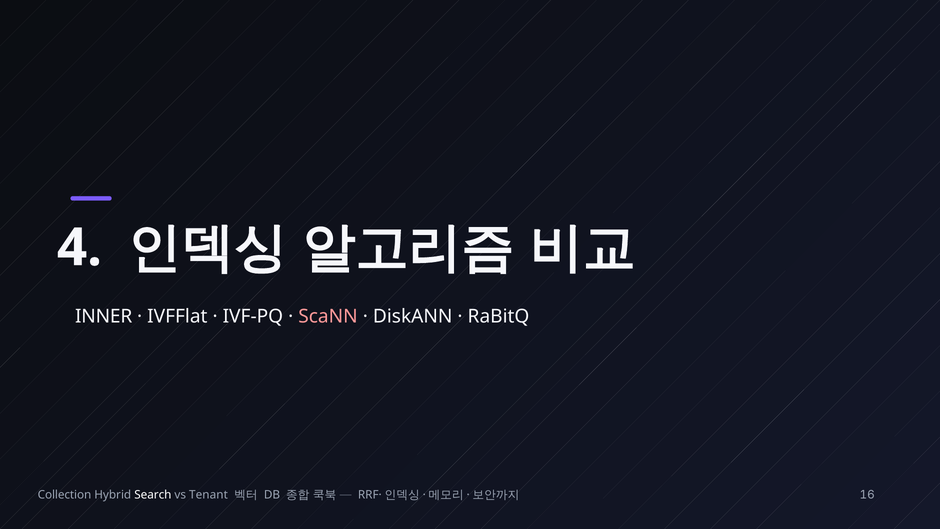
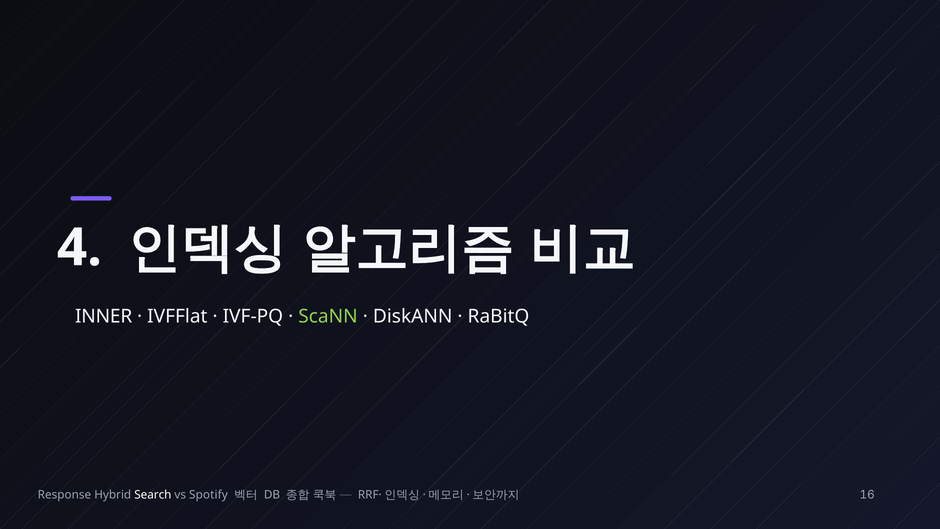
ScaNN colour: pink -> light green
Collection: Collection -> Response
Tenant: Tenant -> Spotify
